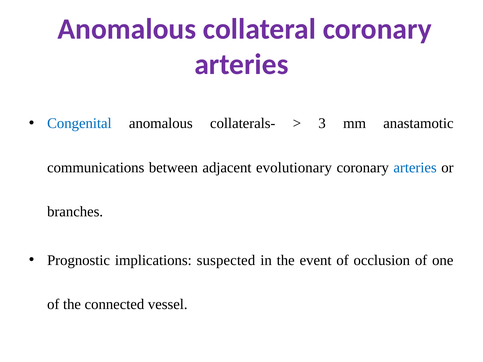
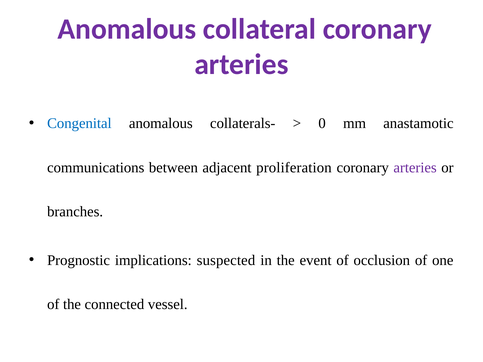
3: 3 -> 0
evolutionary: evolutionary -> proliferation
arteries at (415, 168) colour: blue -> purple
